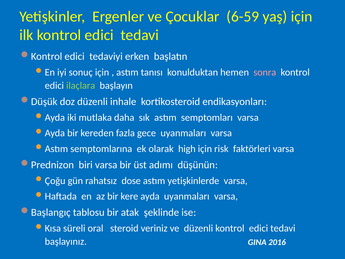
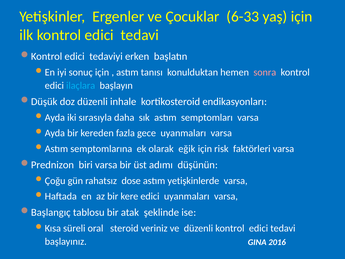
6-59: 6-59 -> 6-33
ilaçlara colour: light green -> light blue
mutlaka: mutlaka -> sırasıyla
high: high -> eğik
kere ayda: ayda -> edici
